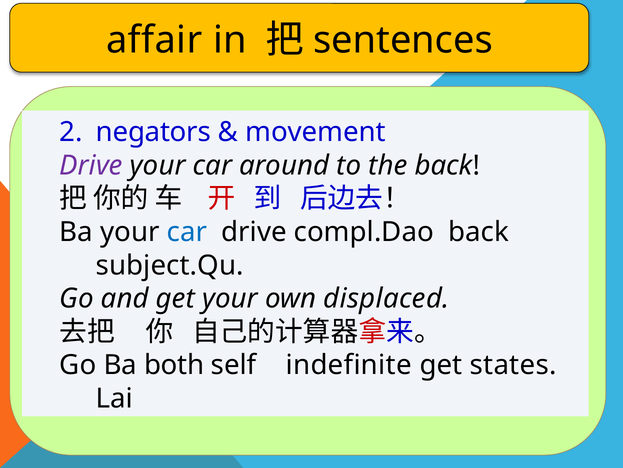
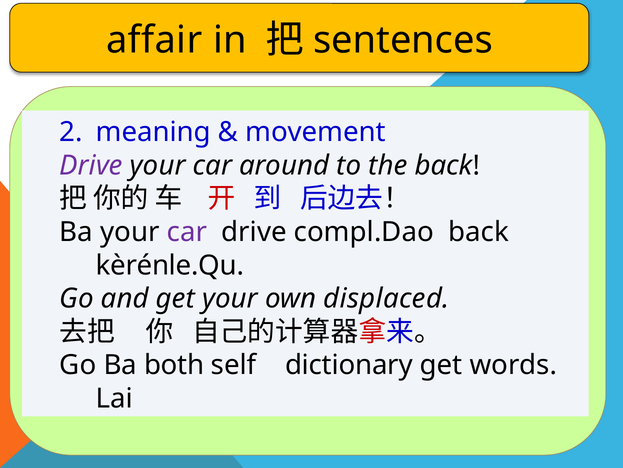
negators: negators -> meaning
car at (187, 232) colour: blue -> purple
subject.Qu: subject.Qu -> kèrénle.Qu
indefinite: indefinite -> dictionary
states: states -> words
